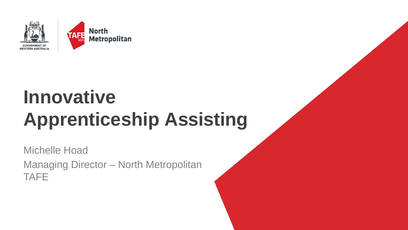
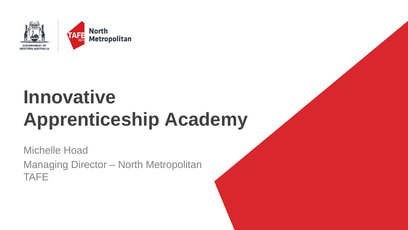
Assisting: Assisting -> Academy
